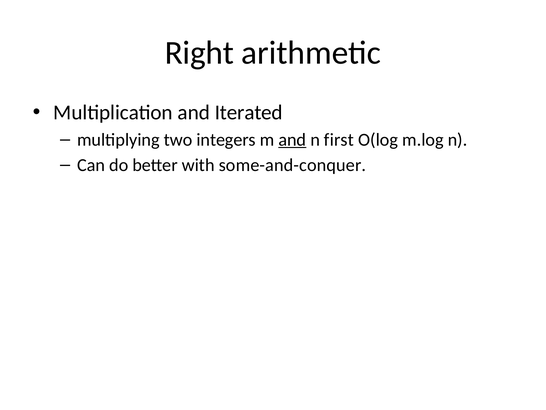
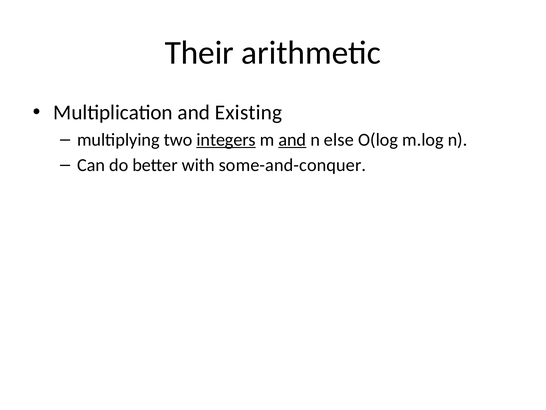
Right: Right -> Their
Iterated: Iterated -> Existing
integers underline: none -> present
first: first -> else
